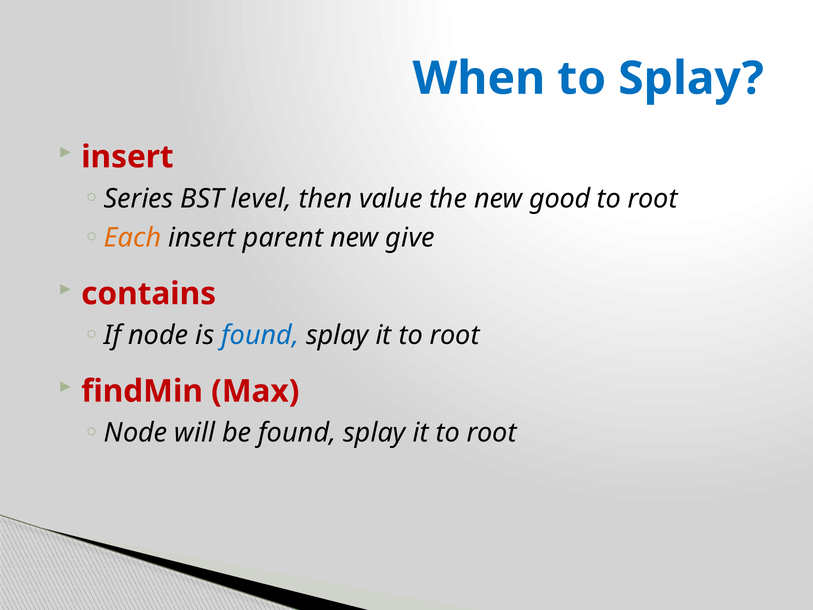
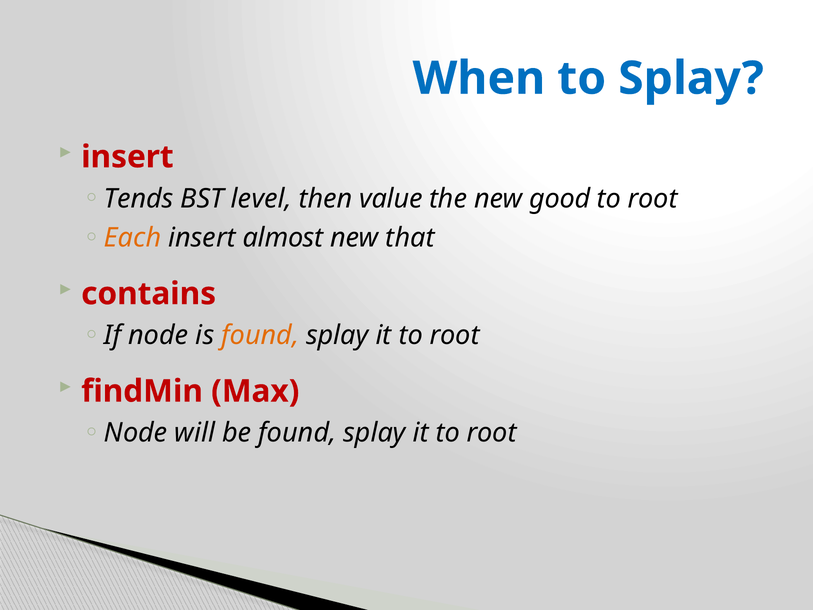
Series: Series -> Tends
parent: parent -> almost
give: give -> that
found at (260, 335) colour: blue -> orange
